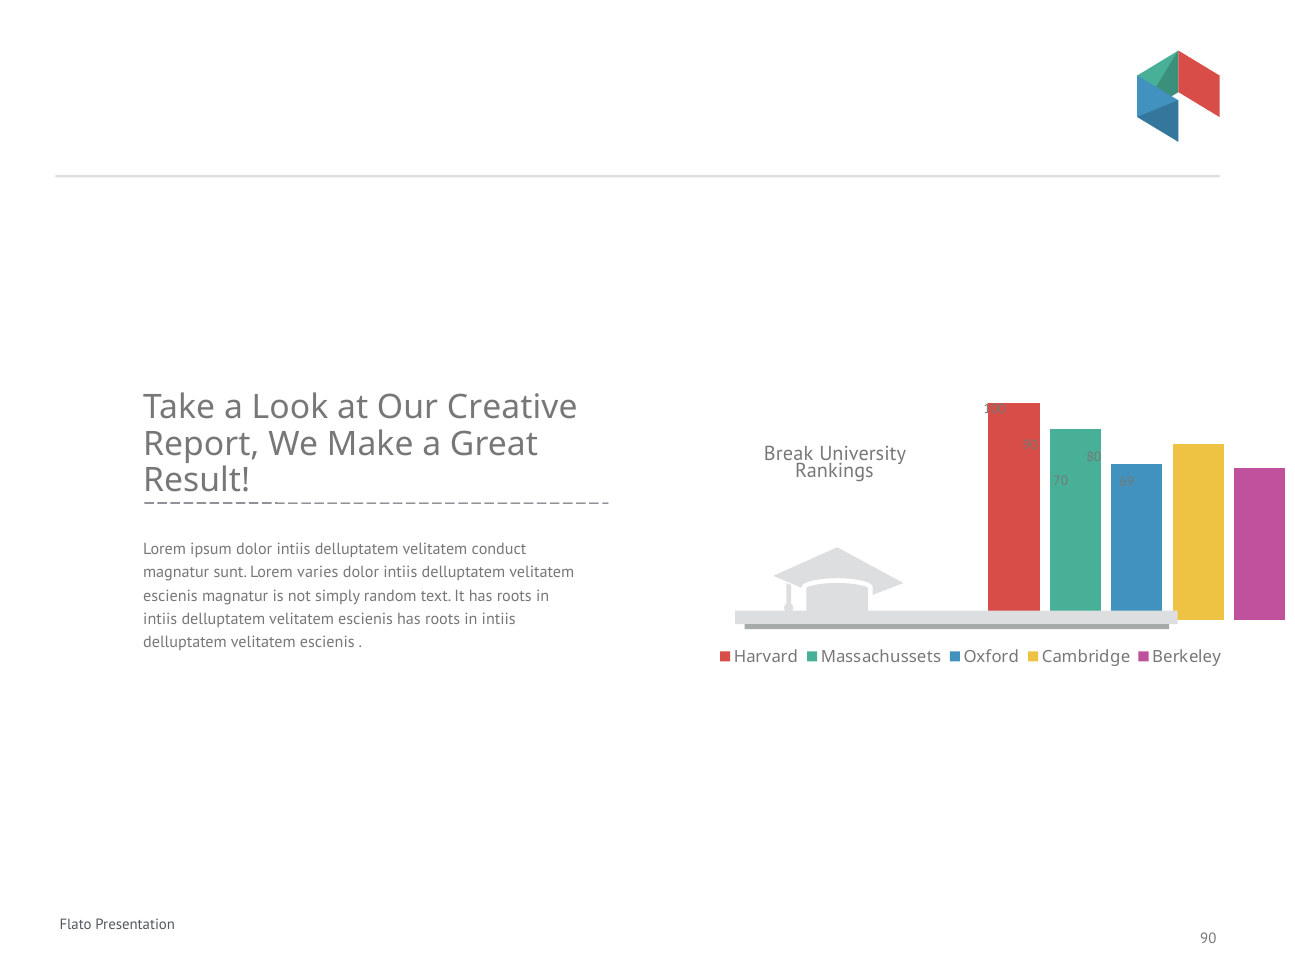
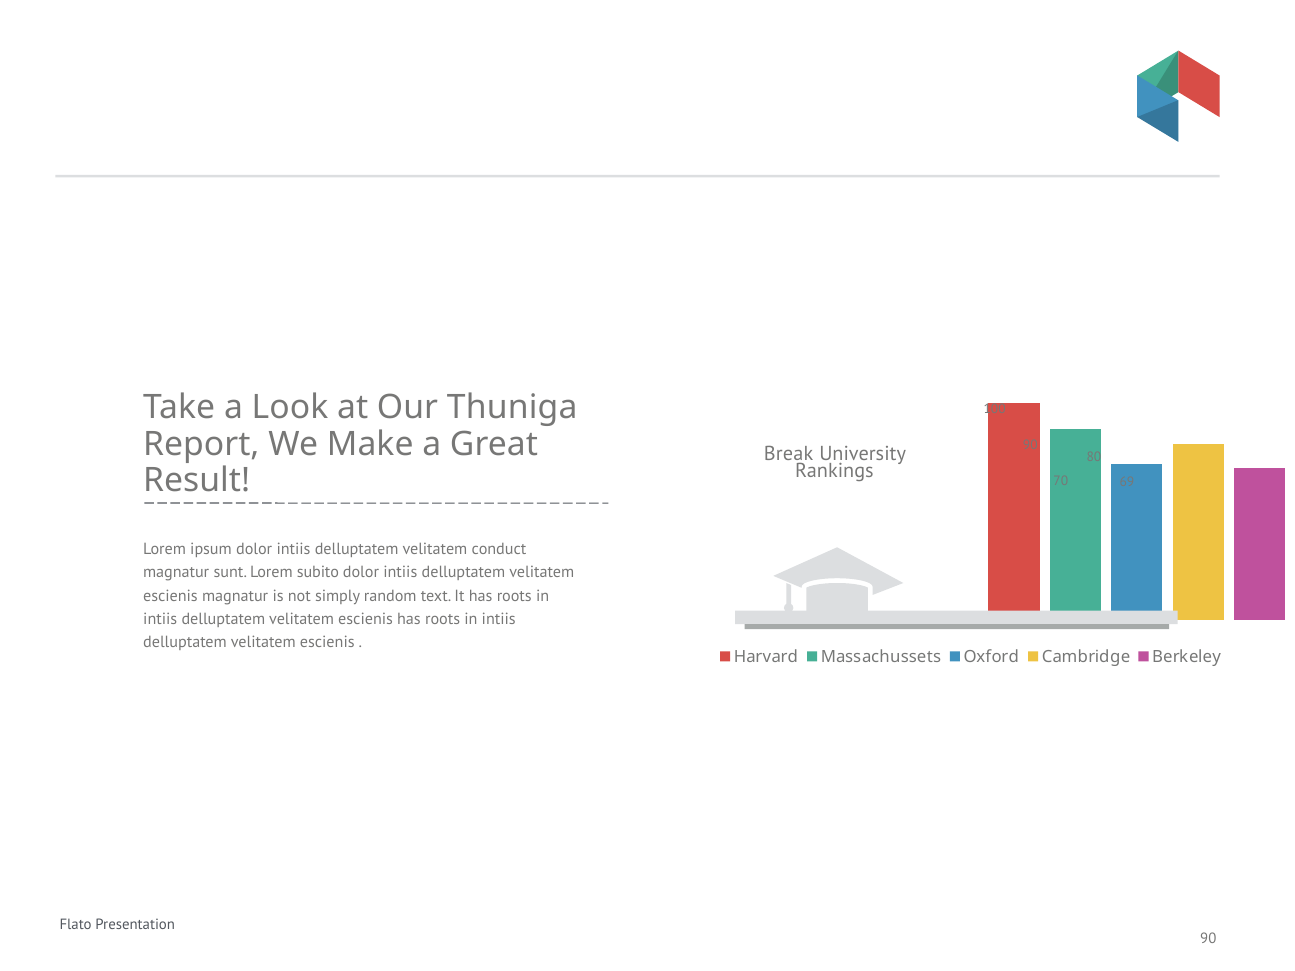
Creative: Creative -> Thuniga
varies: varies -> subito
